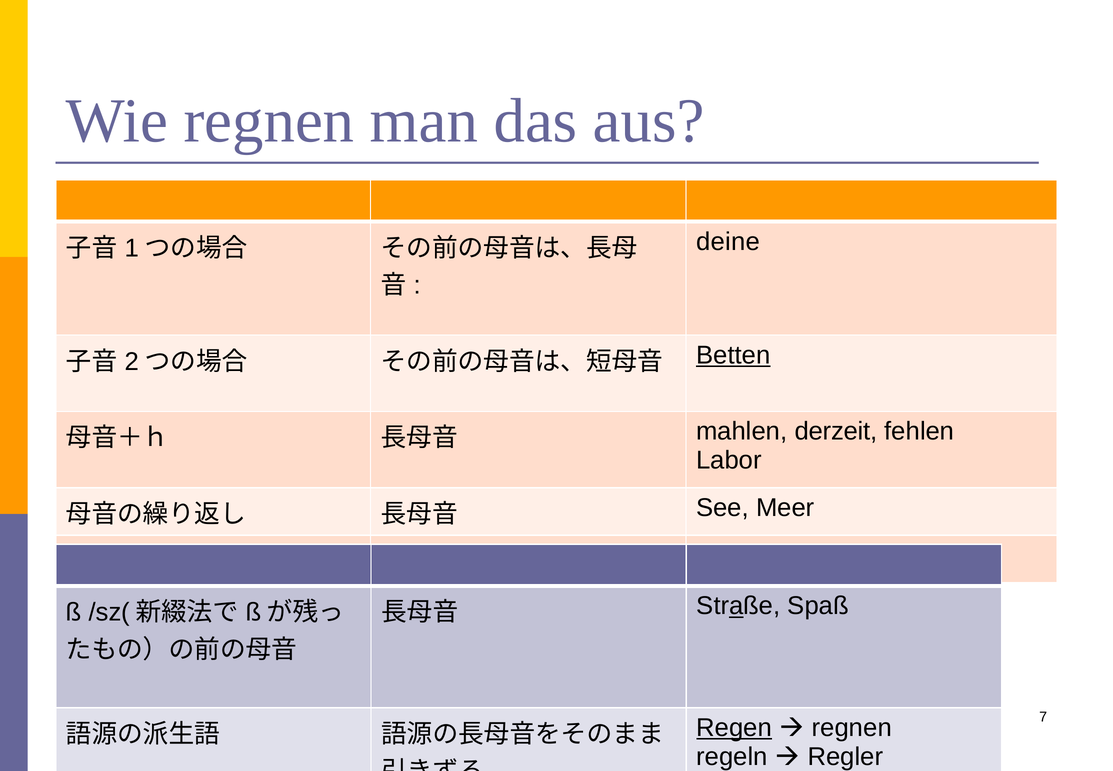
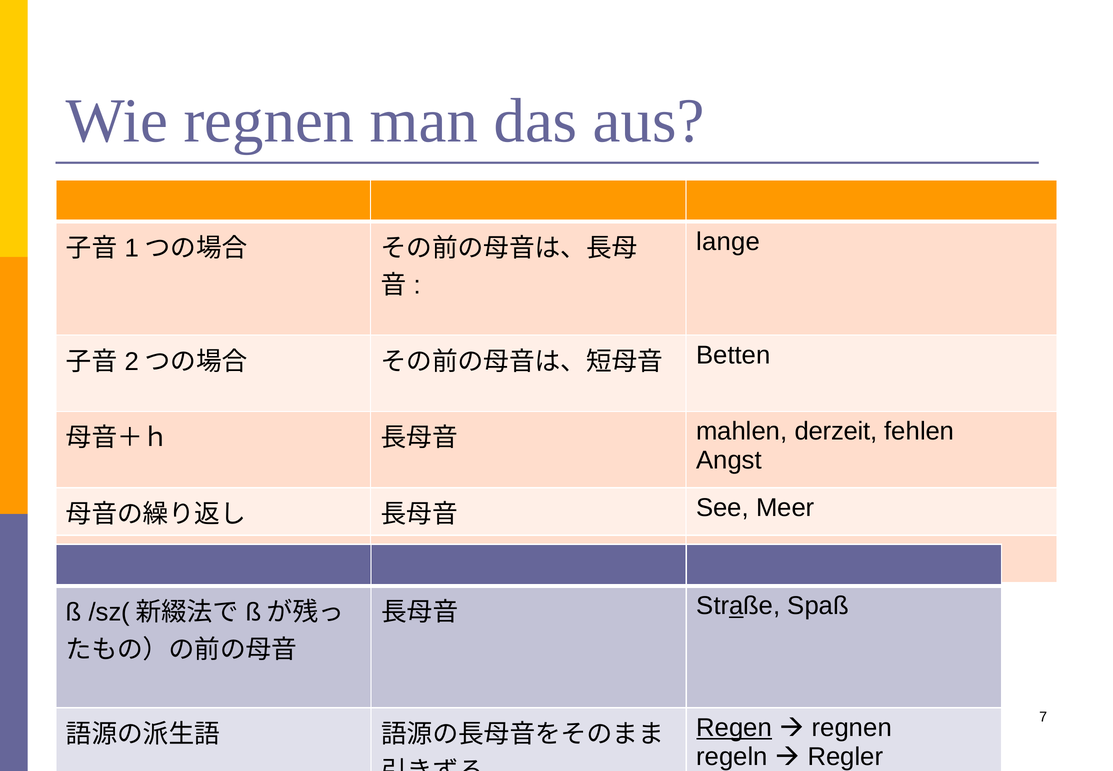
deine: deine -> lange
Betten underline: present -> none
Labor: Labor -> Angst
